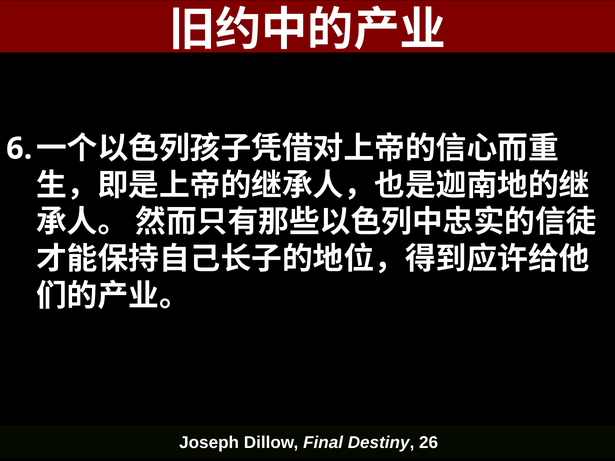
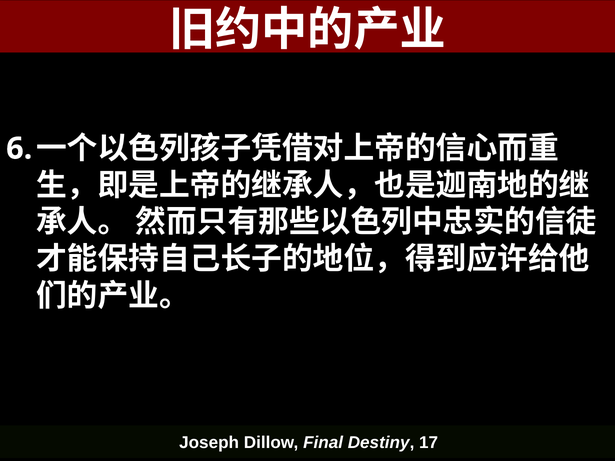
26: 26 -> 17
